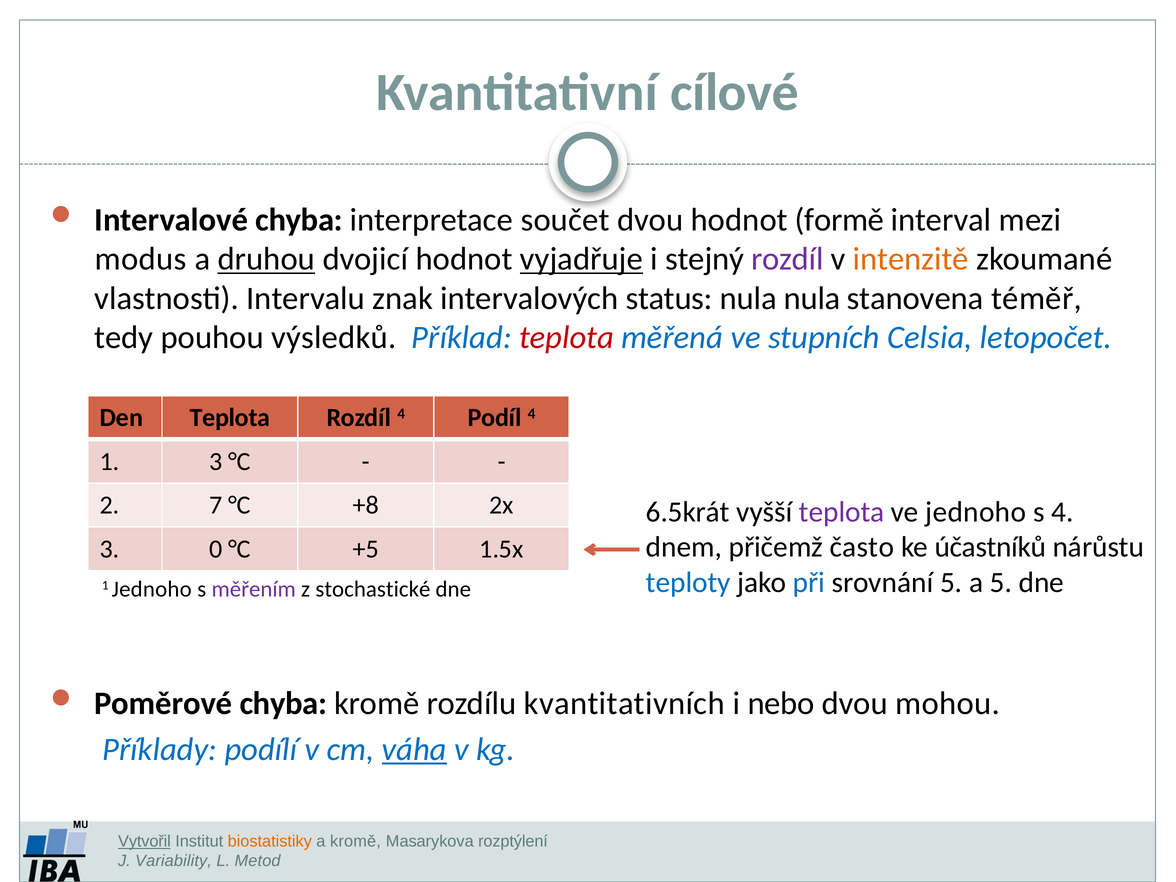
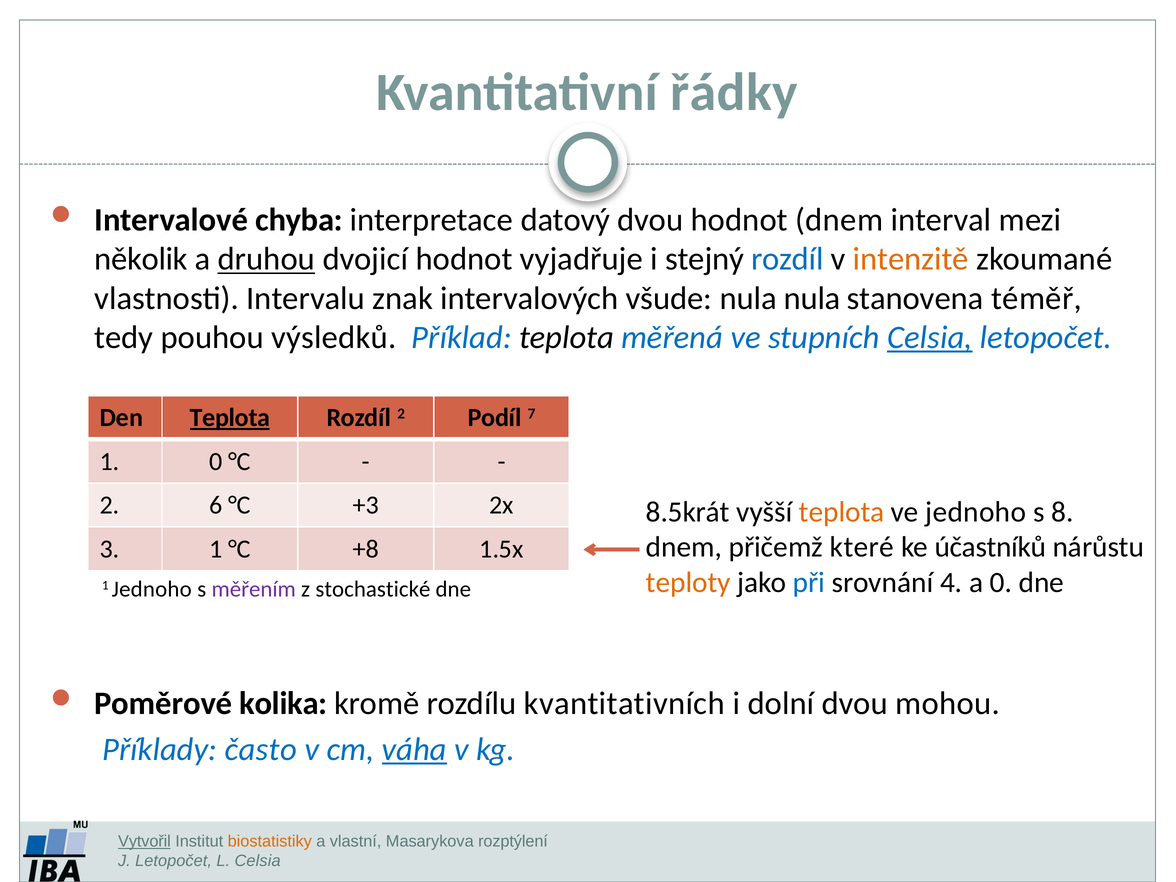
cílové: cílové -> řádky
součet: součet -> datový
hodnot formě: formě -> dnem
modus: modus -> několik
vyjadřuje underline: present -> none
rozdíl at (787, 259) colour: purple -> blue
status: status -> všude
teplota at (566, 338) colour: red -> black
Celsia at (930, 338) underline: none -> present
Teplota at (230, 418) underline: none -> present
Rozdíl 4: 4 -> 2
Podíl 4: 4 -> 7
1 3: 3 -> 0
7: 7 -> 6
+8: +8 -> +3
6.5krát: 6.5krát -> 8.5krát
teplota at (842, 512) colour: purple -> orange
s 4: 4 -> 8
často: často -> které
3 0: 0 -> 1
+5: +5 -> +8
teploty colour: blue -> orange
srovnání 5: 5 -> 4
a 5: 5 -> 0
Poměrové chyba: chyba -> kolika
nebo: nebo -> dolní
podílí: podílí -> často
a kromě: kromě -> vlastní
J Variability: Variability -> Letopočet
L Metod: Metod -> Celsia
